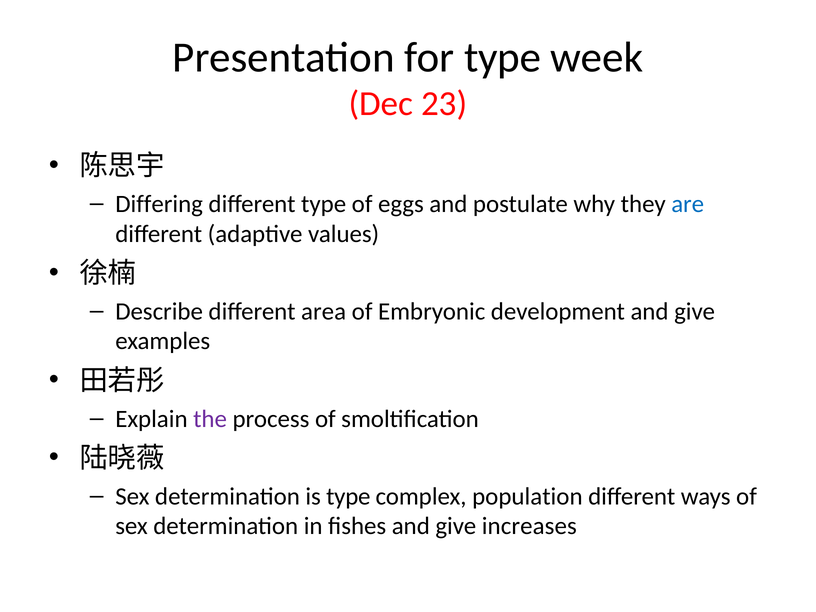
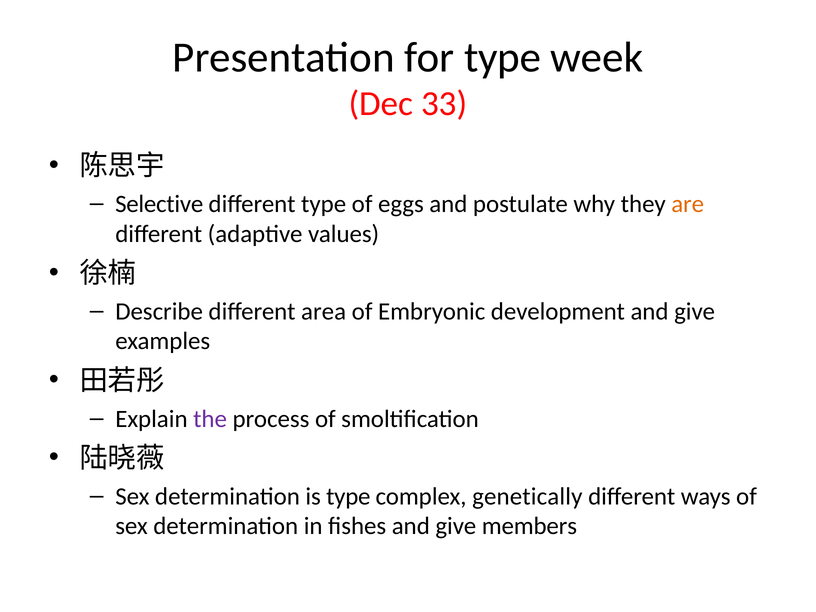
23: 23 -> 33
Differing: Differing -> Selective
are colour: blue -> orange
population: population -> genetically
increases: increases -> members
